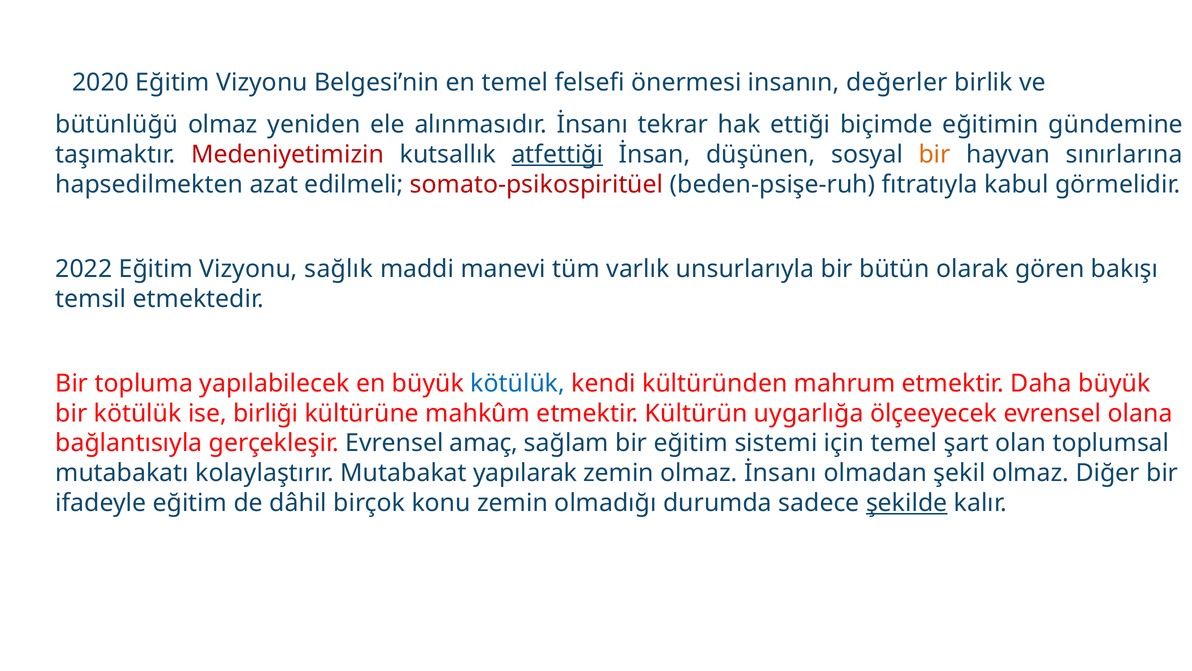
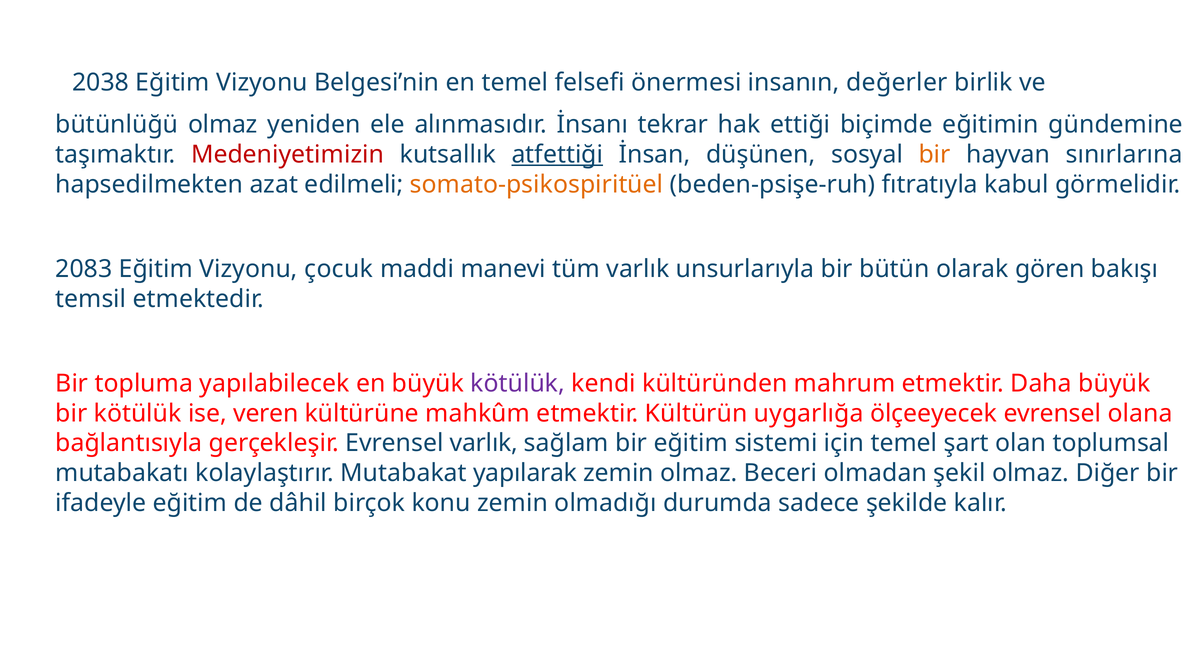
2020: 2020 -> 2038
somato-psikospiritüel colour: red -> orange
2022: 2022 -> 2083
sağlık: sağlık -> çocuk
kötülük at (518, 383) colour: blue -> purple
birliği: birliği -> veren
Evrensel amaç: amaç -> varlık
olmaz İnsanı: İnsanı -> Beceri
şekilde underline: present -> none
